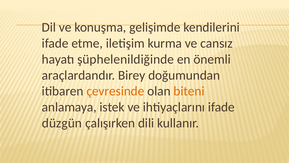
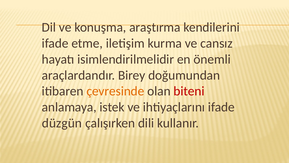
gelişimde: gelişimde -> araştırma
şüphelenildiğinde: şüphelenildiğinde -> isimlendirilmelidir
biteni colour: orange -> red
